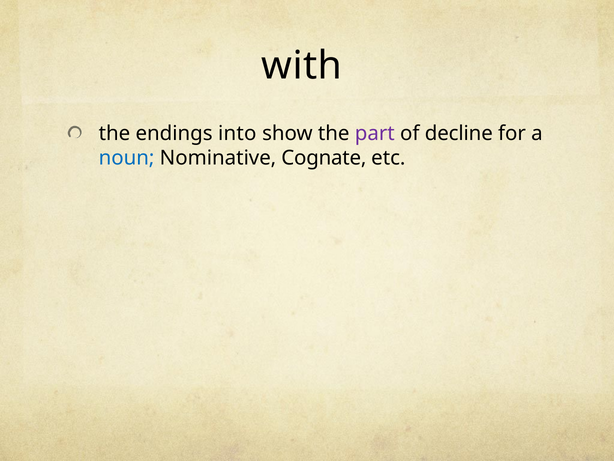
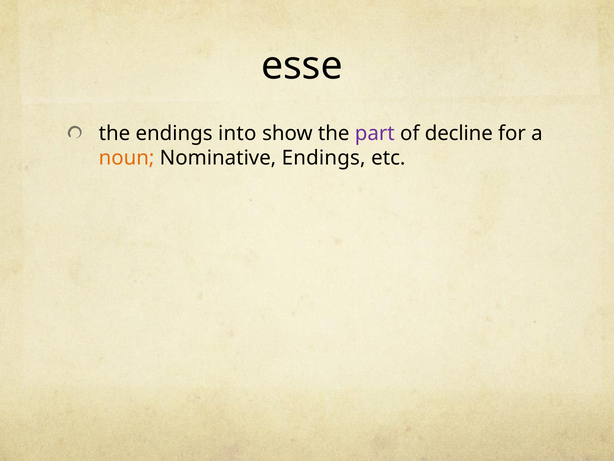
with: with -> esse
noun colour: blue -> orange
Nominative Cognate: Cognate -> Endings
